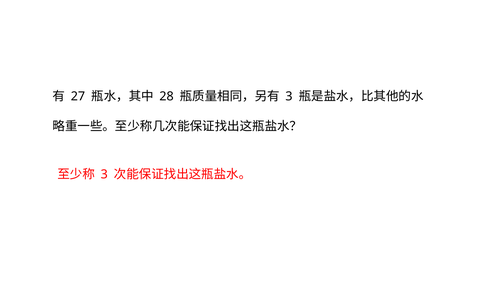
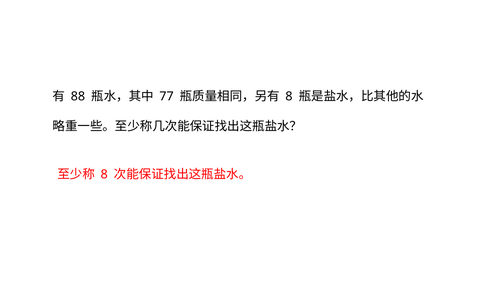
27: 27 -> 88
28: 28 -> 77
3 at (289, 96): 3 -> 8
3 at (104, 174): 3 -> 8
